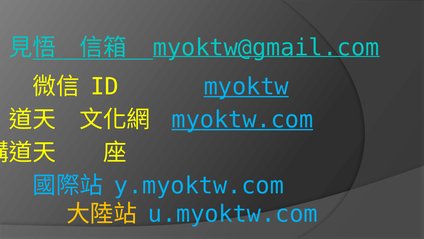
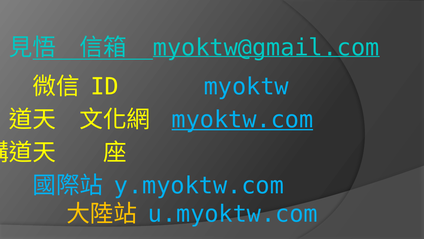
myoktw underline: present -> none
